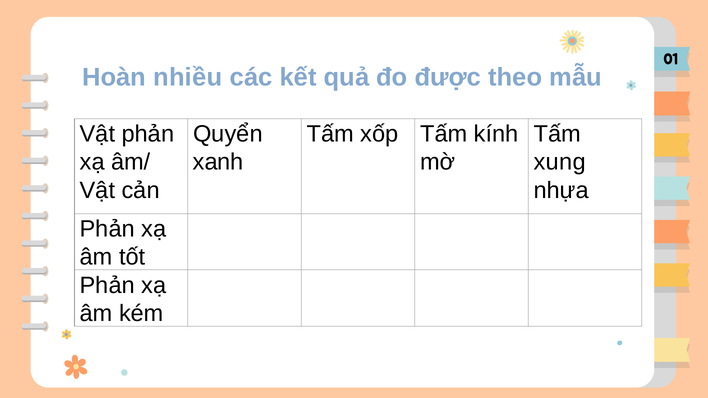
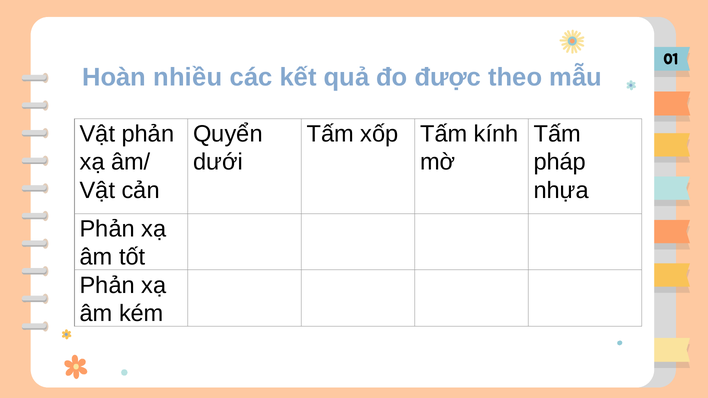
xanh: xanh -> dưới
xung: xung -> pháp
